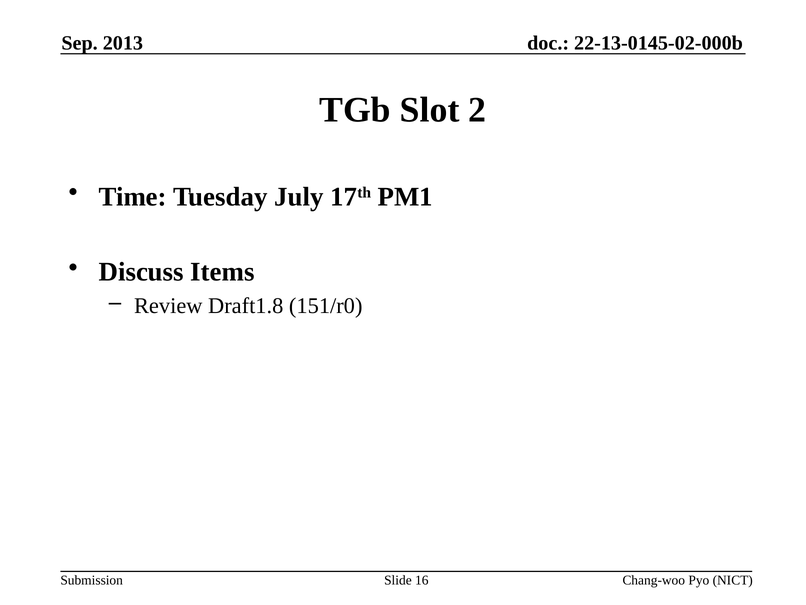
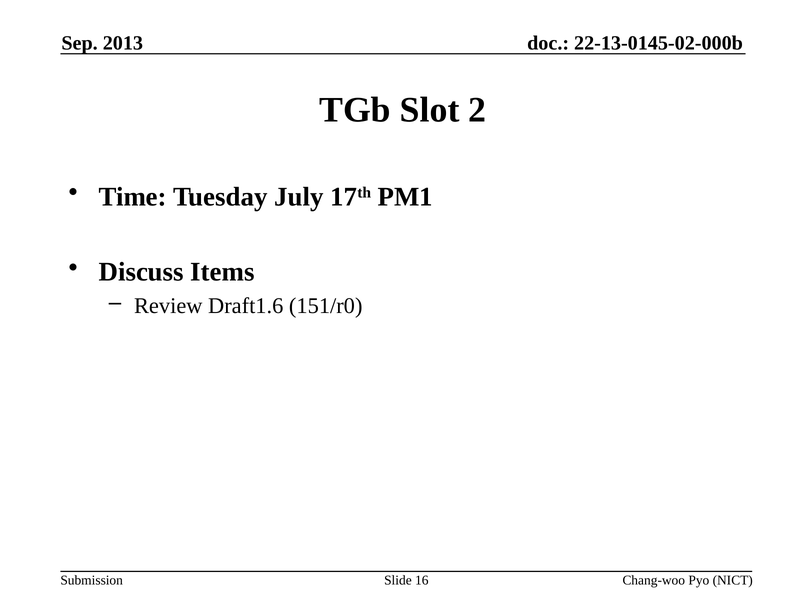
Draft1.8: Draft1.8 -> Draft1.6
